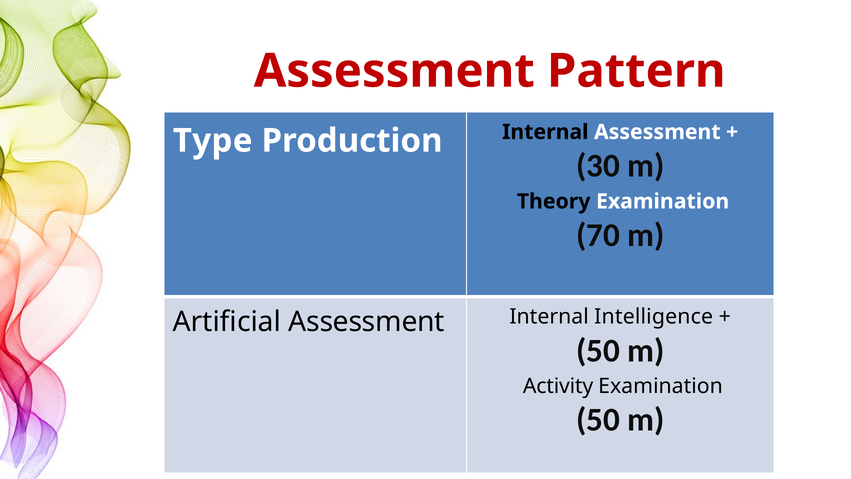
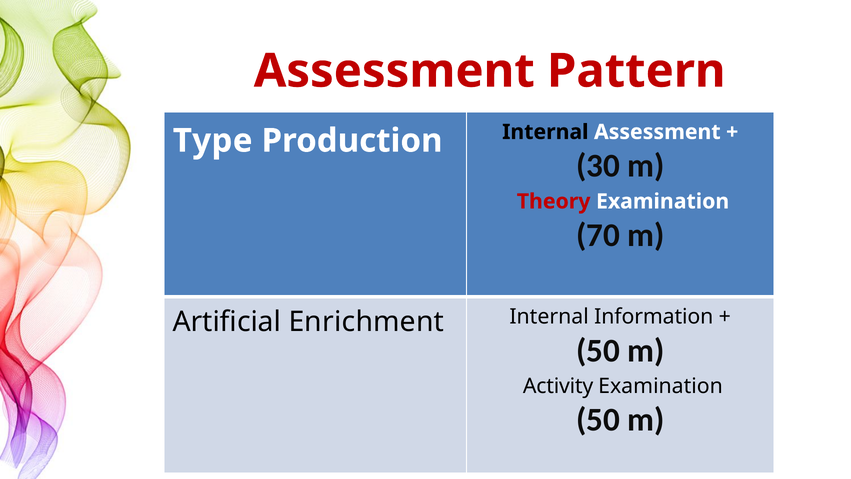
Theory colour: black -> red
Artificial Assessment: Assessment -> Enrichment
Intelligence: Intelligence -> Information
